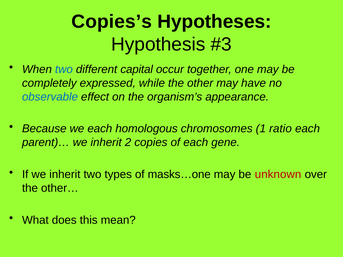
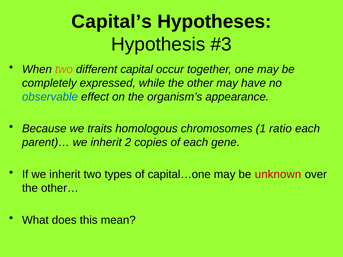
Copies’s: Copies’s -> Capital’s
two at (64, 69) colour: blue -> orange
we each: each -> traits
masks…one: masks…one -> capital…one
